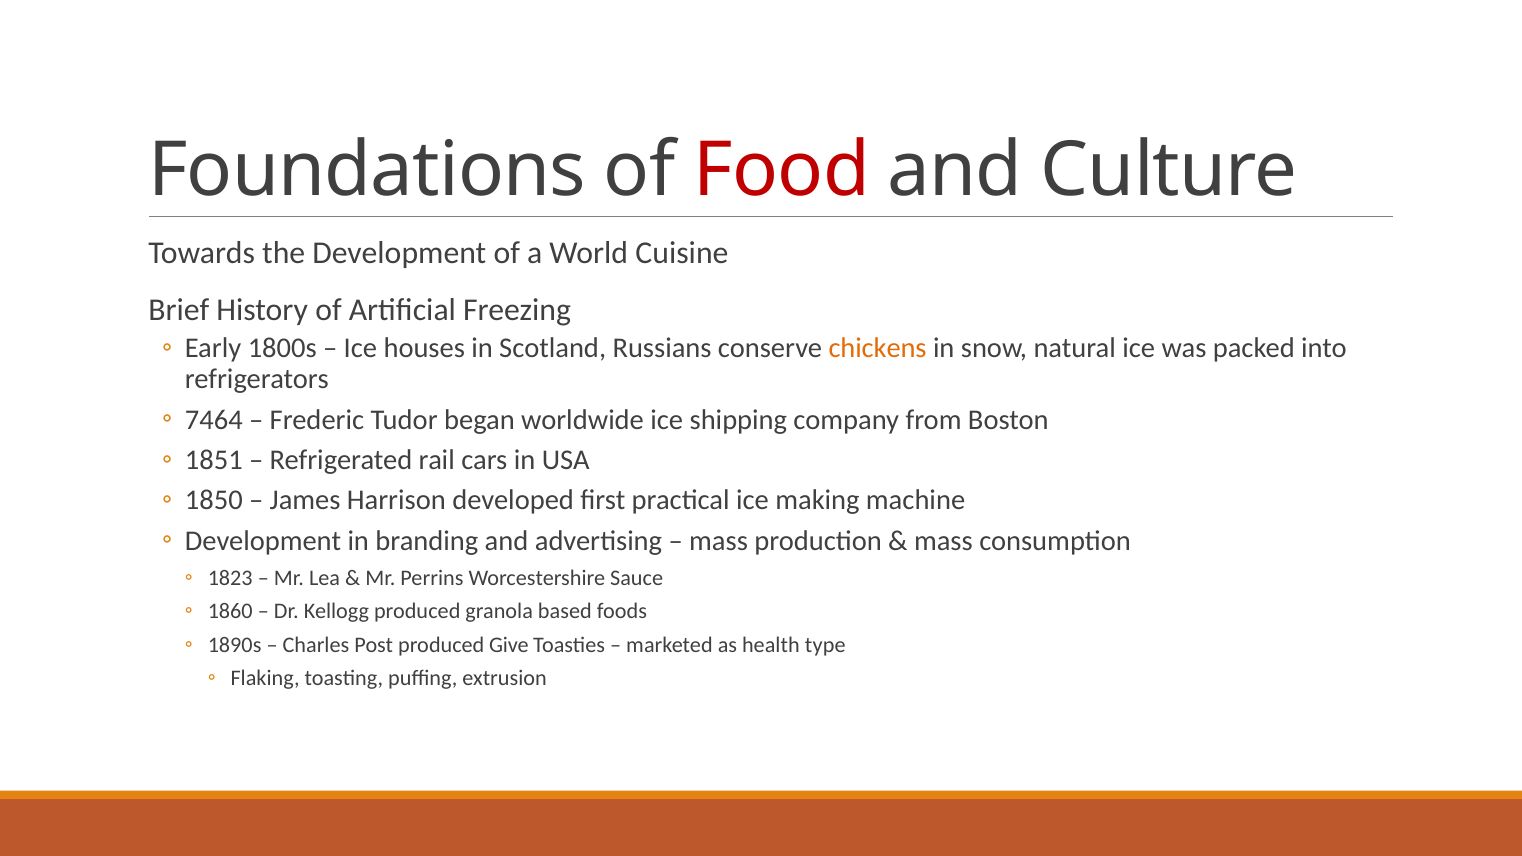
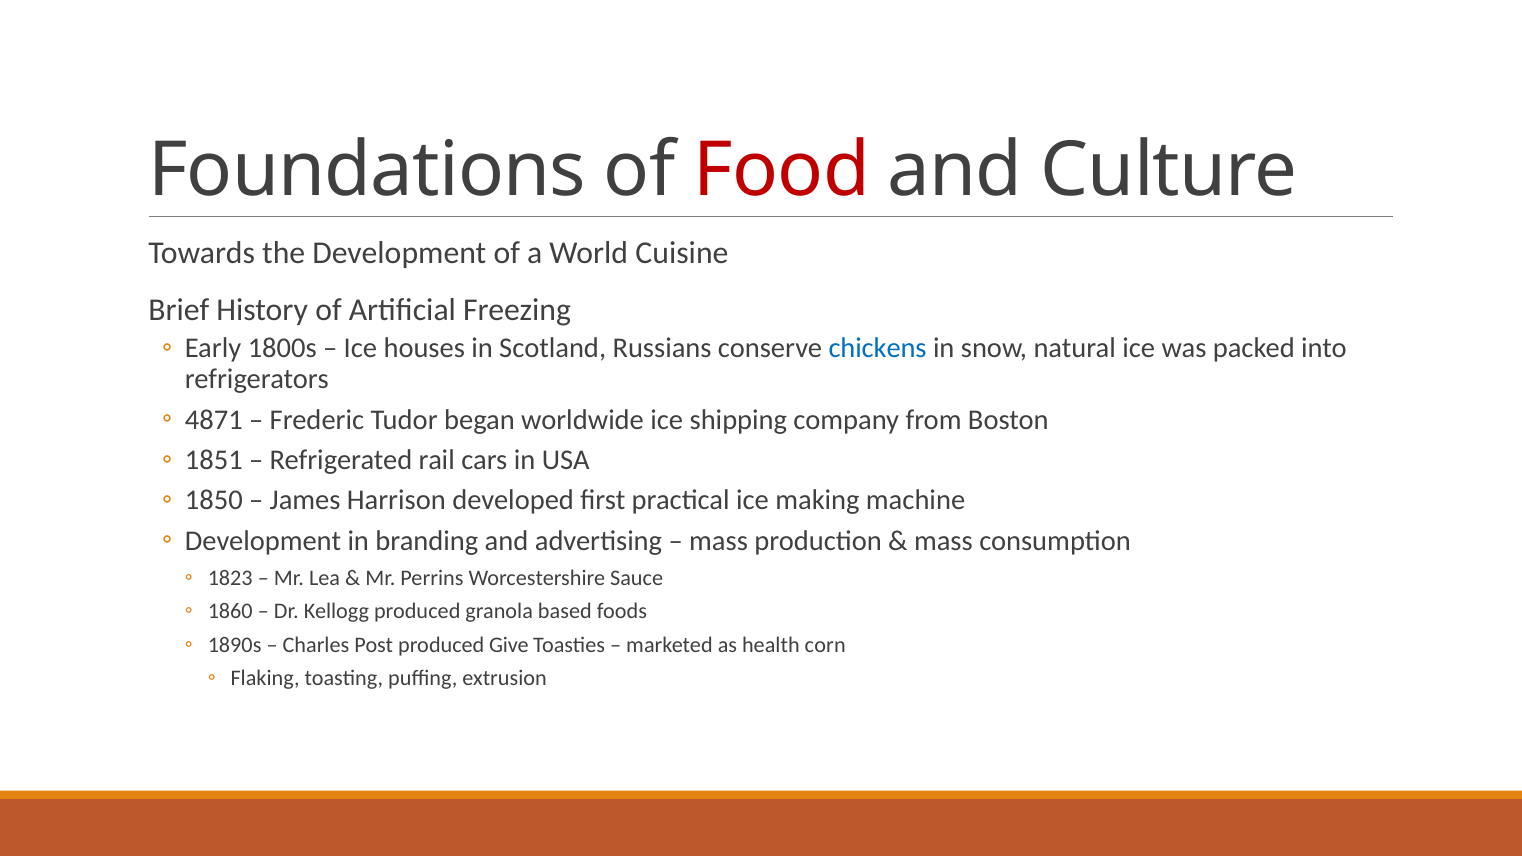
chickens colour: orange -> blue
7464: 7464 -> 4871
type: type -> corn
